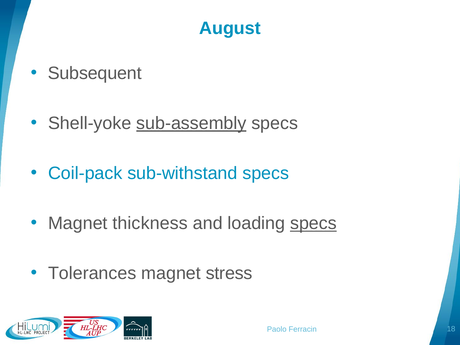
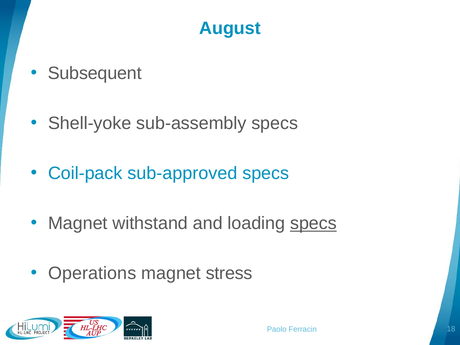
sub-assembly underline: present -> none
sub-withstand: sub-withstand -> sub-approved
thickness: thickness -> withstand
Tolerances: Tolerances -> Operations
